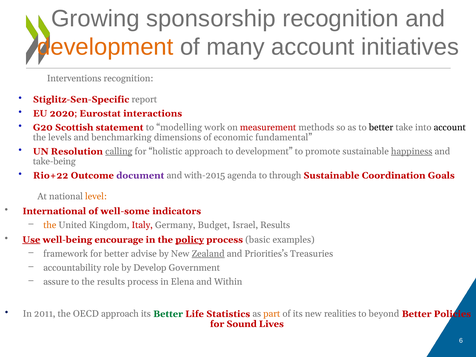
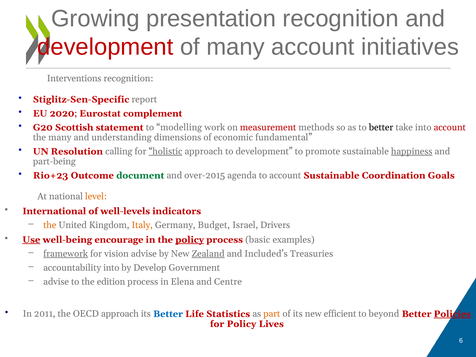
sponsorship: sponsorship -> presentation
development at (105, 47) colour: orange -> red
interactions: interactions -> complement
account at (450, 127) colour: black -> red
the levels: levels -> many
benchmarking: benchmarking -> understanding
calling underline: present -> none
holistic underline: none -> present
take-being: take-being -> part-being
Rio+22: Rio+22 -> Rio+23
document colour: purple -> green
with-2015: with-2015 -> over-2015
to through: through -> account
well-some: well-some -> well-levels
Italy colour: red -> orange
Israel Results: Results -> Drivers
framework underline: none -> present
for better: better -> vision
Priorities’s: Priorities’s -> Included’s
accountability role: role -> into
assure at (56, 282): assure -> advise
the results: results -> edition
Within: Within -> Centre
Better at (168, 314) colour: green -> blue
realities: realities -> efficient
Policies underline: none -> present
for Sound: Sound -> Policy
